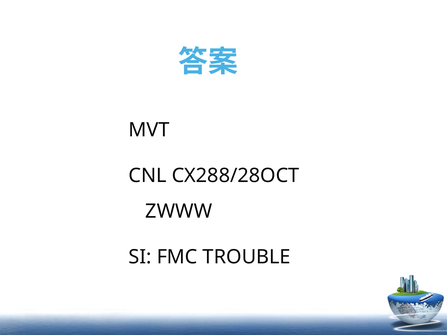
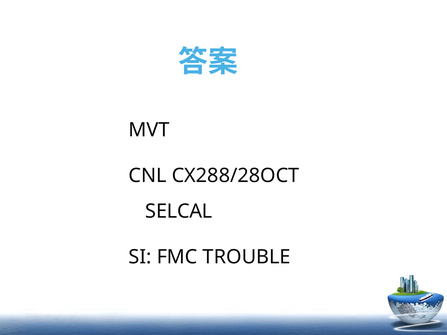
ZWWW: ZWWW -> SELCAL
